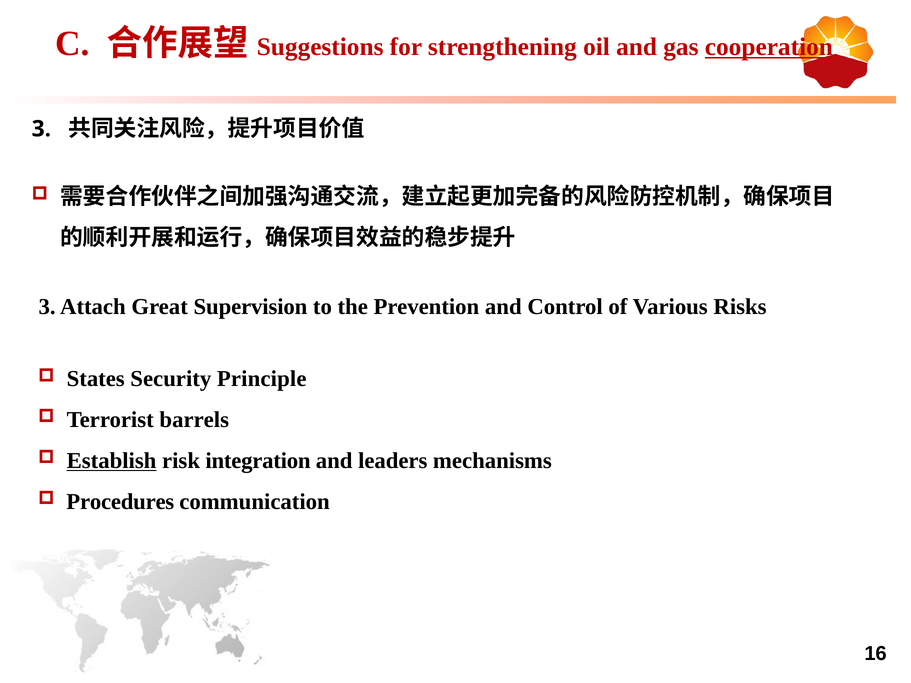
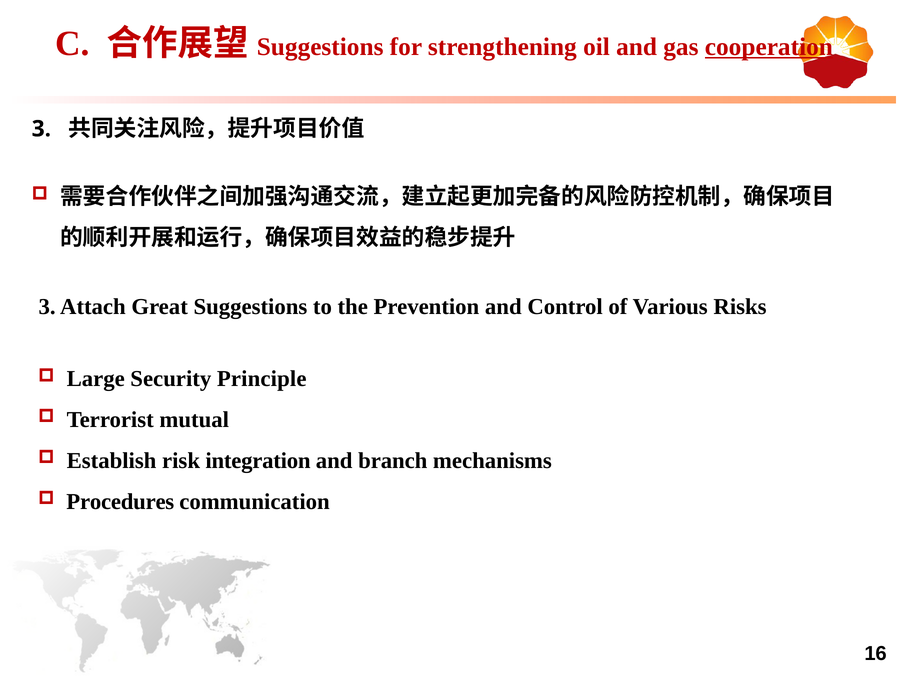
Great Supervision: Supervision -> Suggestions
States: States -> Large
barrels: barrels -> mutual
Establish underline: present -> none
leaders: leaders -> branch
